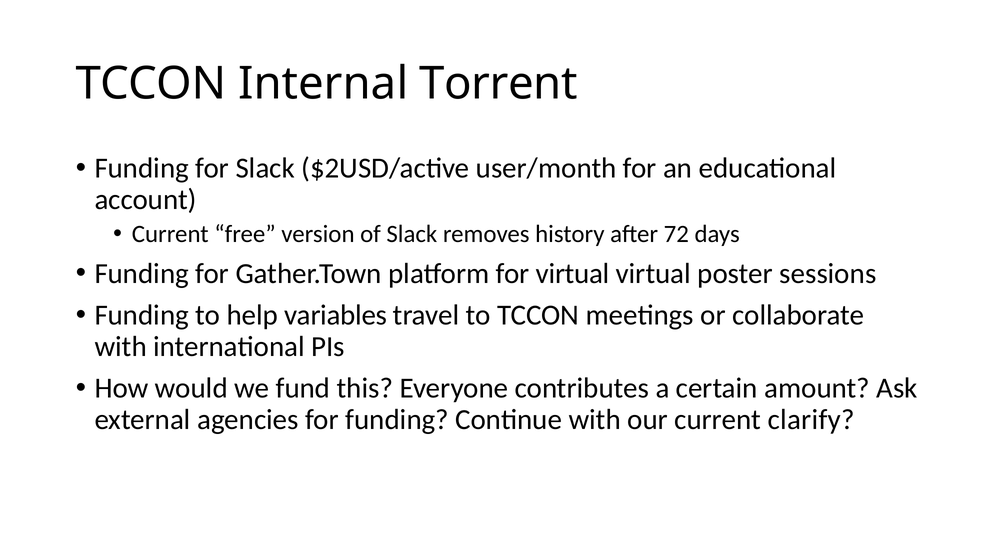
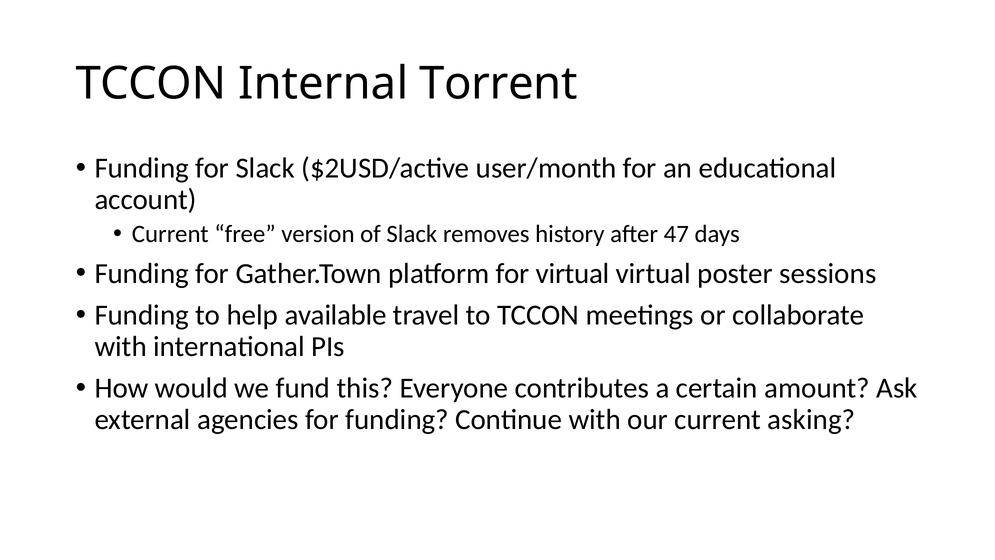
72: 72 -> 47
variables: variables -> available
clarify: clarify -> asking
